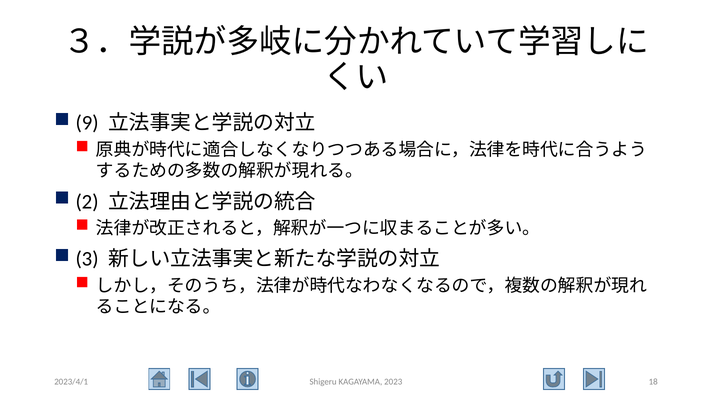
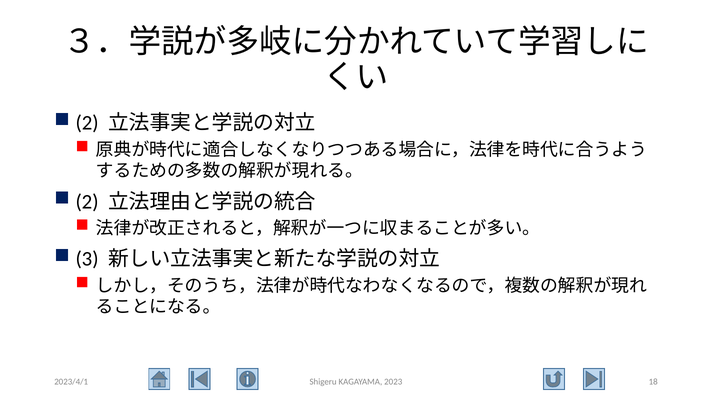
9 at (87, 123): 9 -> 2
